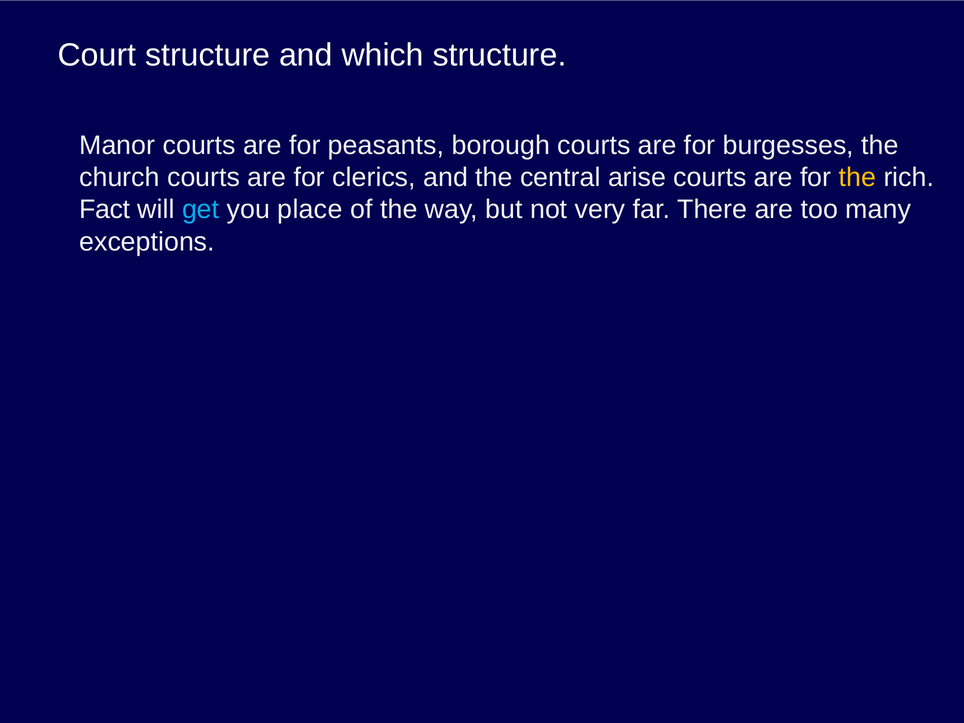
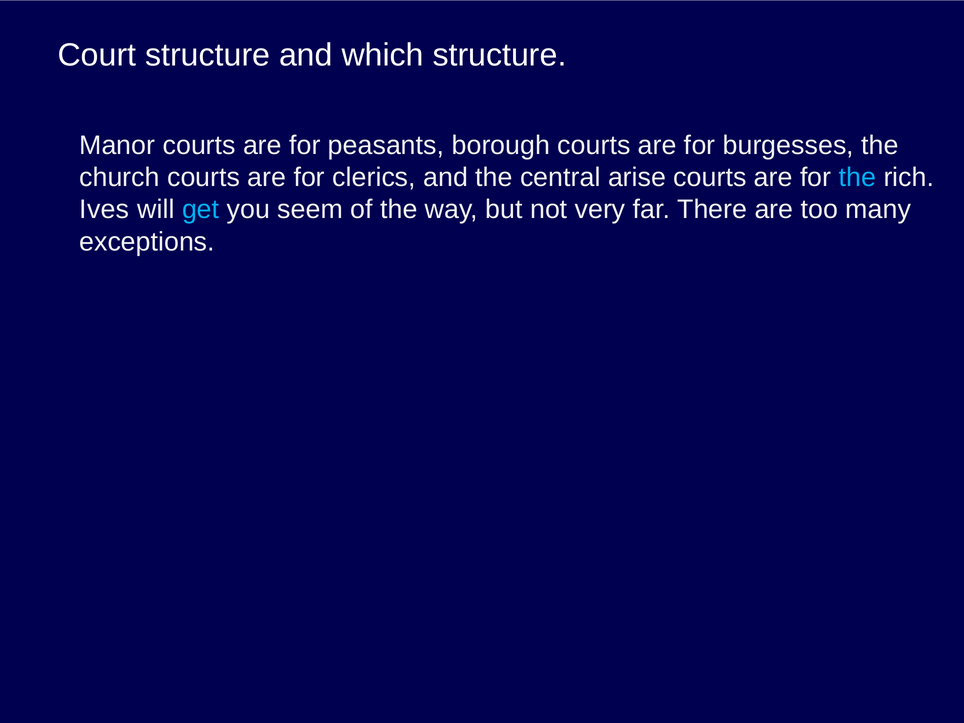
the at (857, 177) colour: yellow -> light blue
Fact: Fact -> Ives
place: place -> seem
